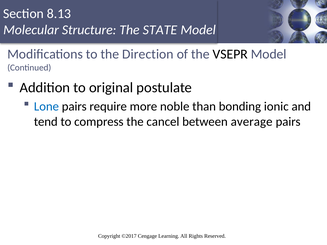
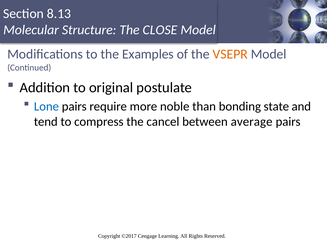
STATE: STATE -> CLOSE
Direction: Direction -> Examples
VSEPR colour: black -> orange
ionic: ionic -> state
